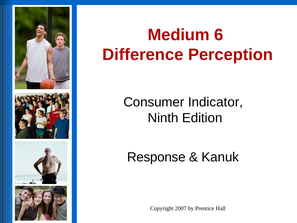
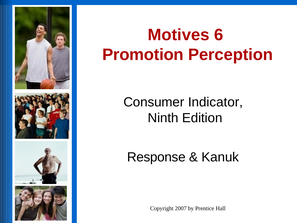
Medium: Medium -> Motives
Difference: Difference -> Promotion
